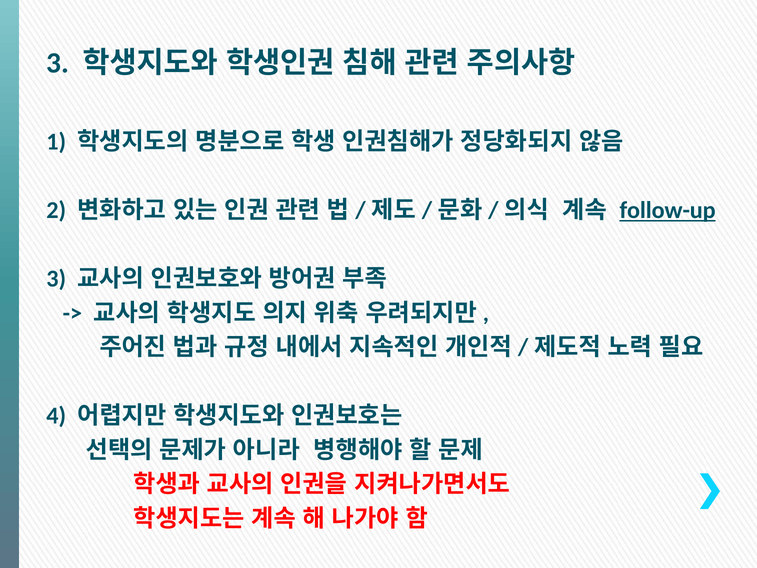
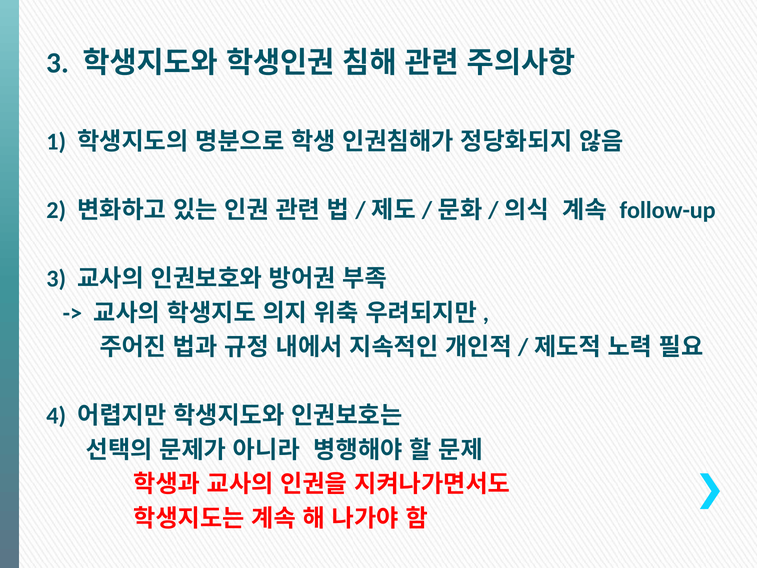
follow-up underline: present -> none
